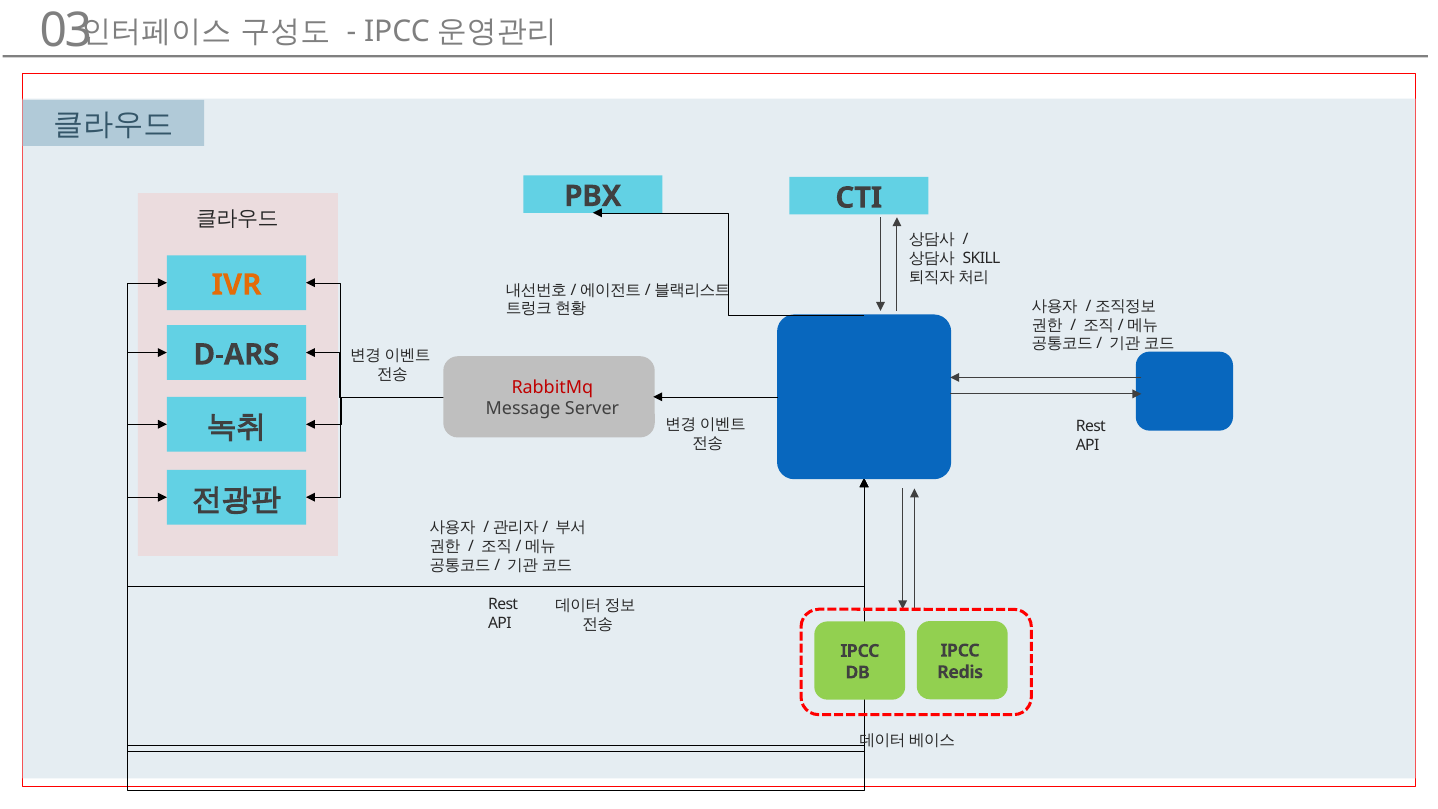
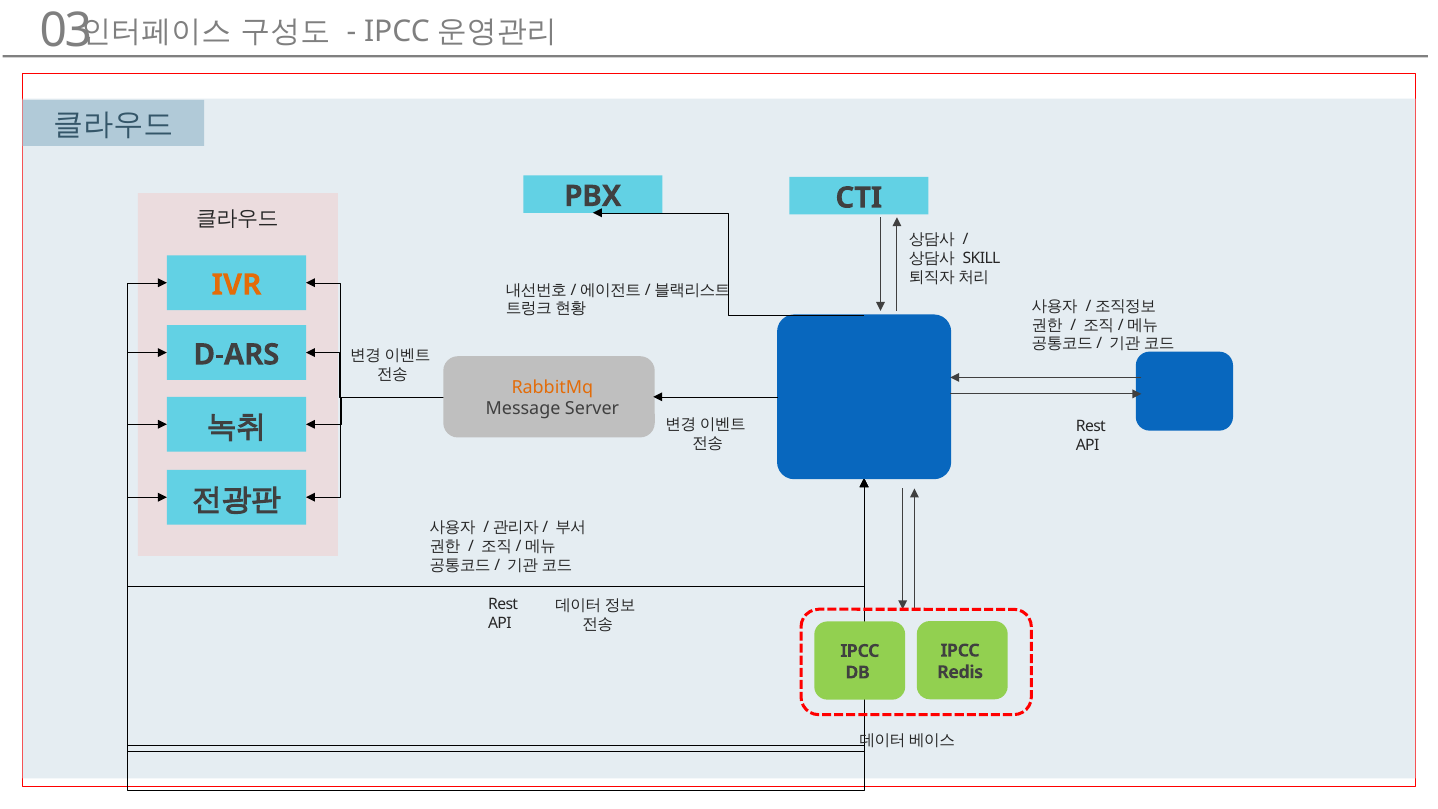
RabbitMq colour: red -> orange
